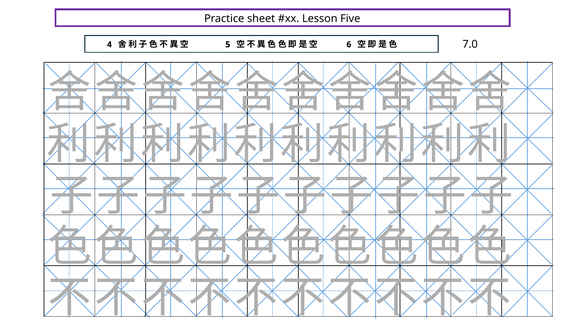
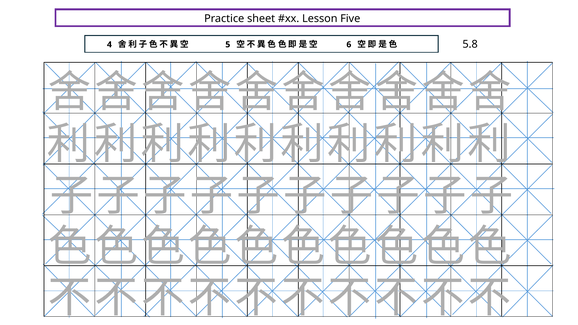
7.0: 7.0 -> 5.8
